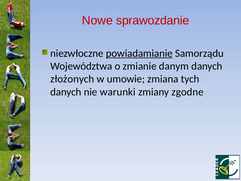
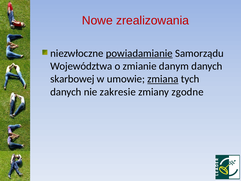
sprawozdanie: sprawozdanie -> zrealizowania
złożonych: złożonych -> skarbowej
zmiana underline: none -> present
warunki: warunki -> zakresie
